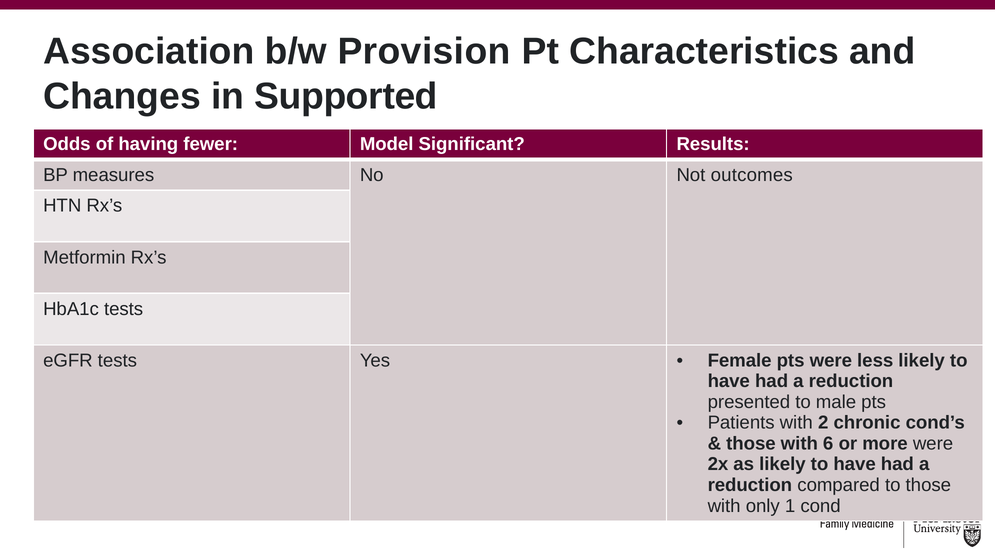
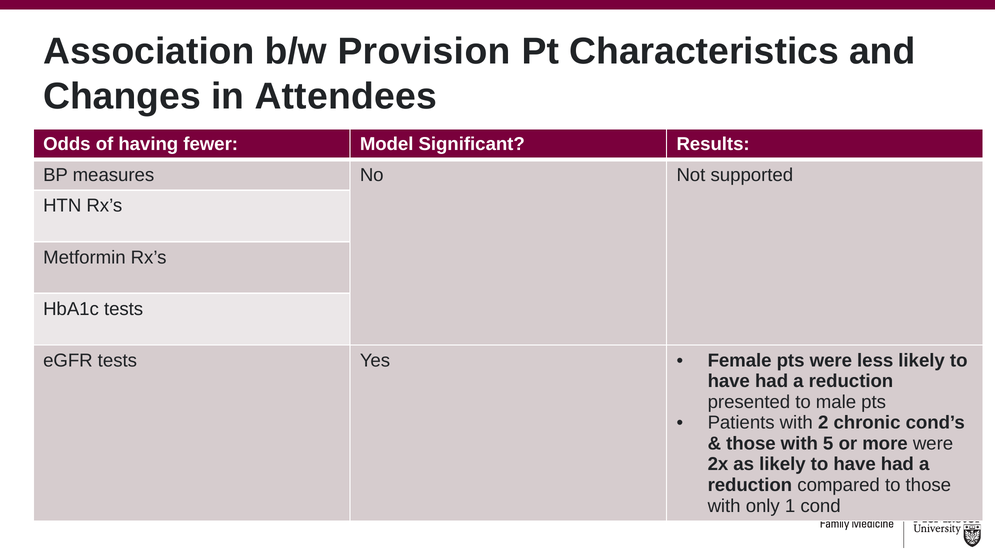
Supported: Supported -> Attendees
outcomes: outcomes -> supported
6: 6 -> 5
